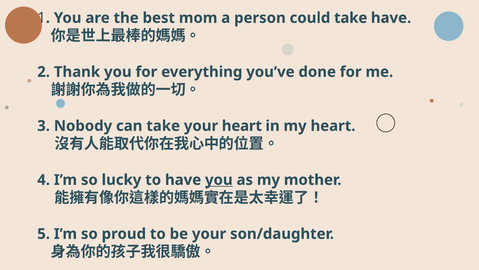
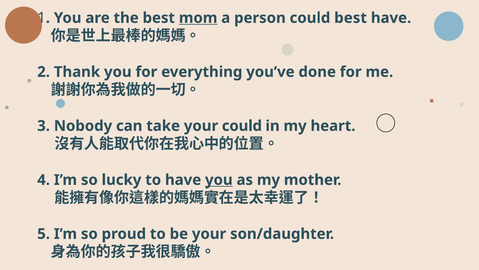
mom underline: none -> present
could take: take -> best
your heart: heart -> could
